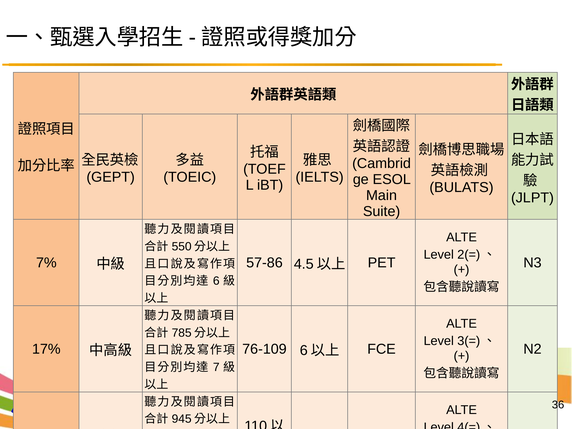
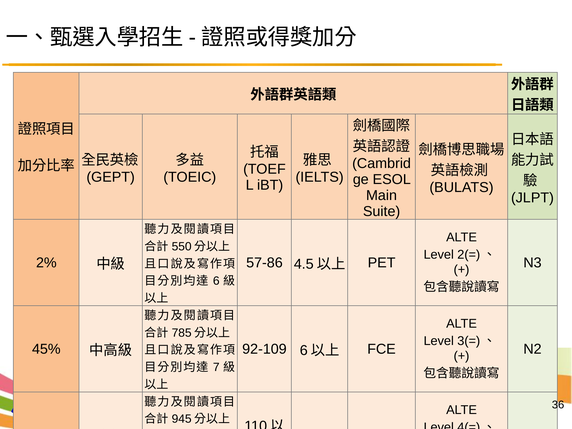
7%: 7% -> 2%
17%: 17% -> 45%
76-109: 76-109 -> 92-109
